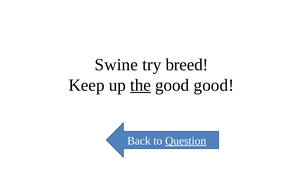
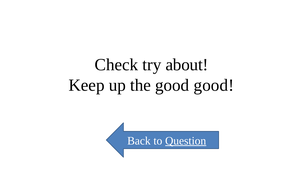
Swine: Swine -> Check
breed: breed -> about
the underline: present -> none
